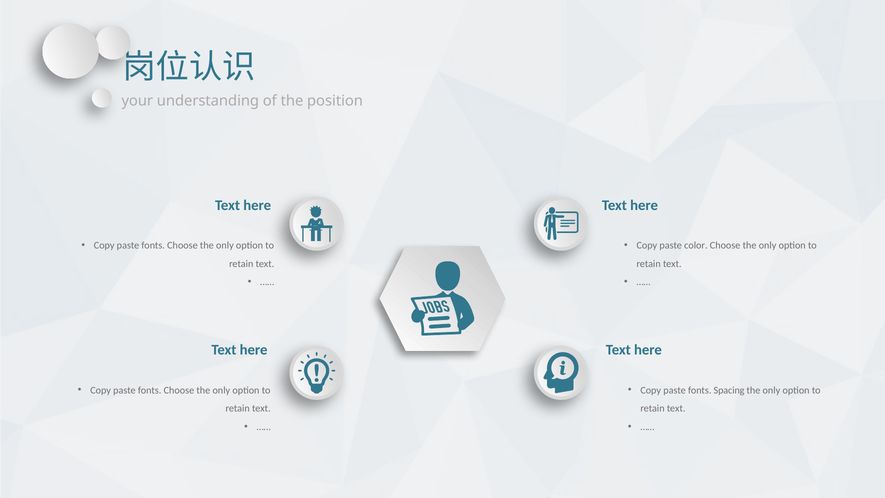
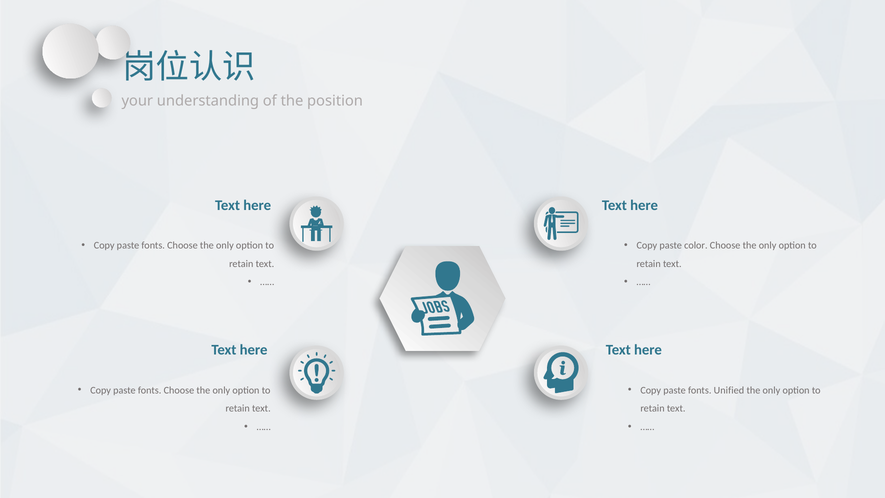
Spacing: Spacing -> Unified
